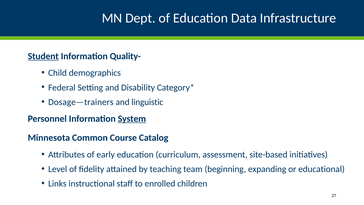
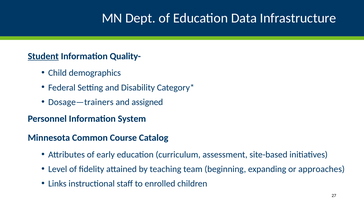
linguistic: linguistic -> assigned
System underline: present -> none
educational: educational -> approaches
